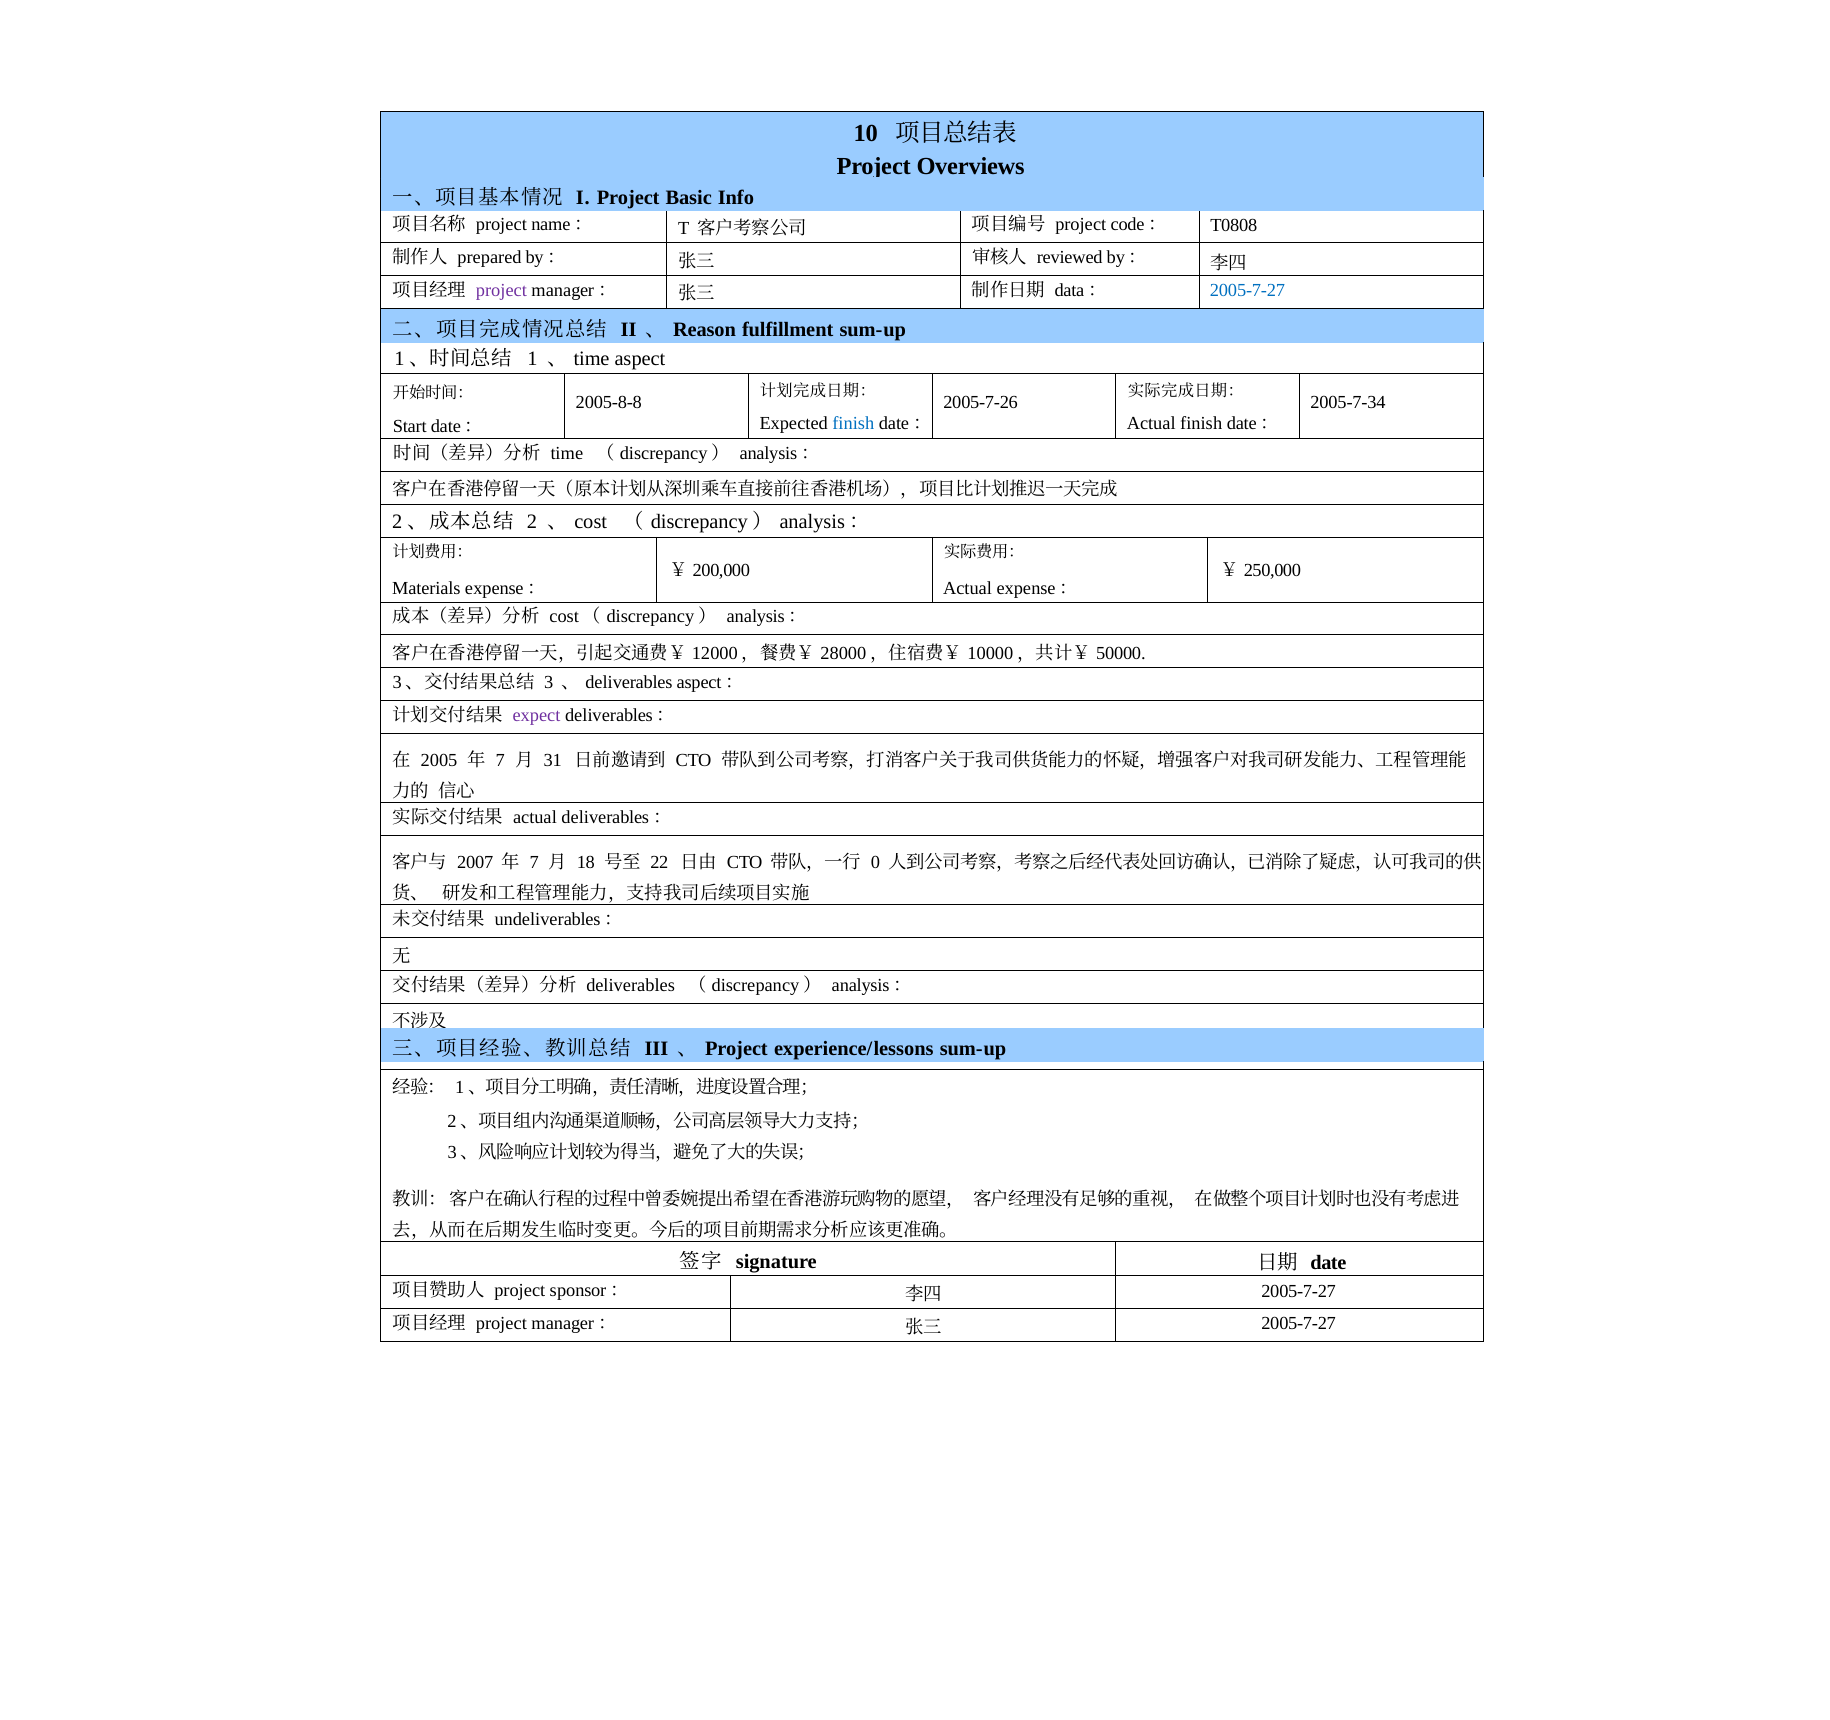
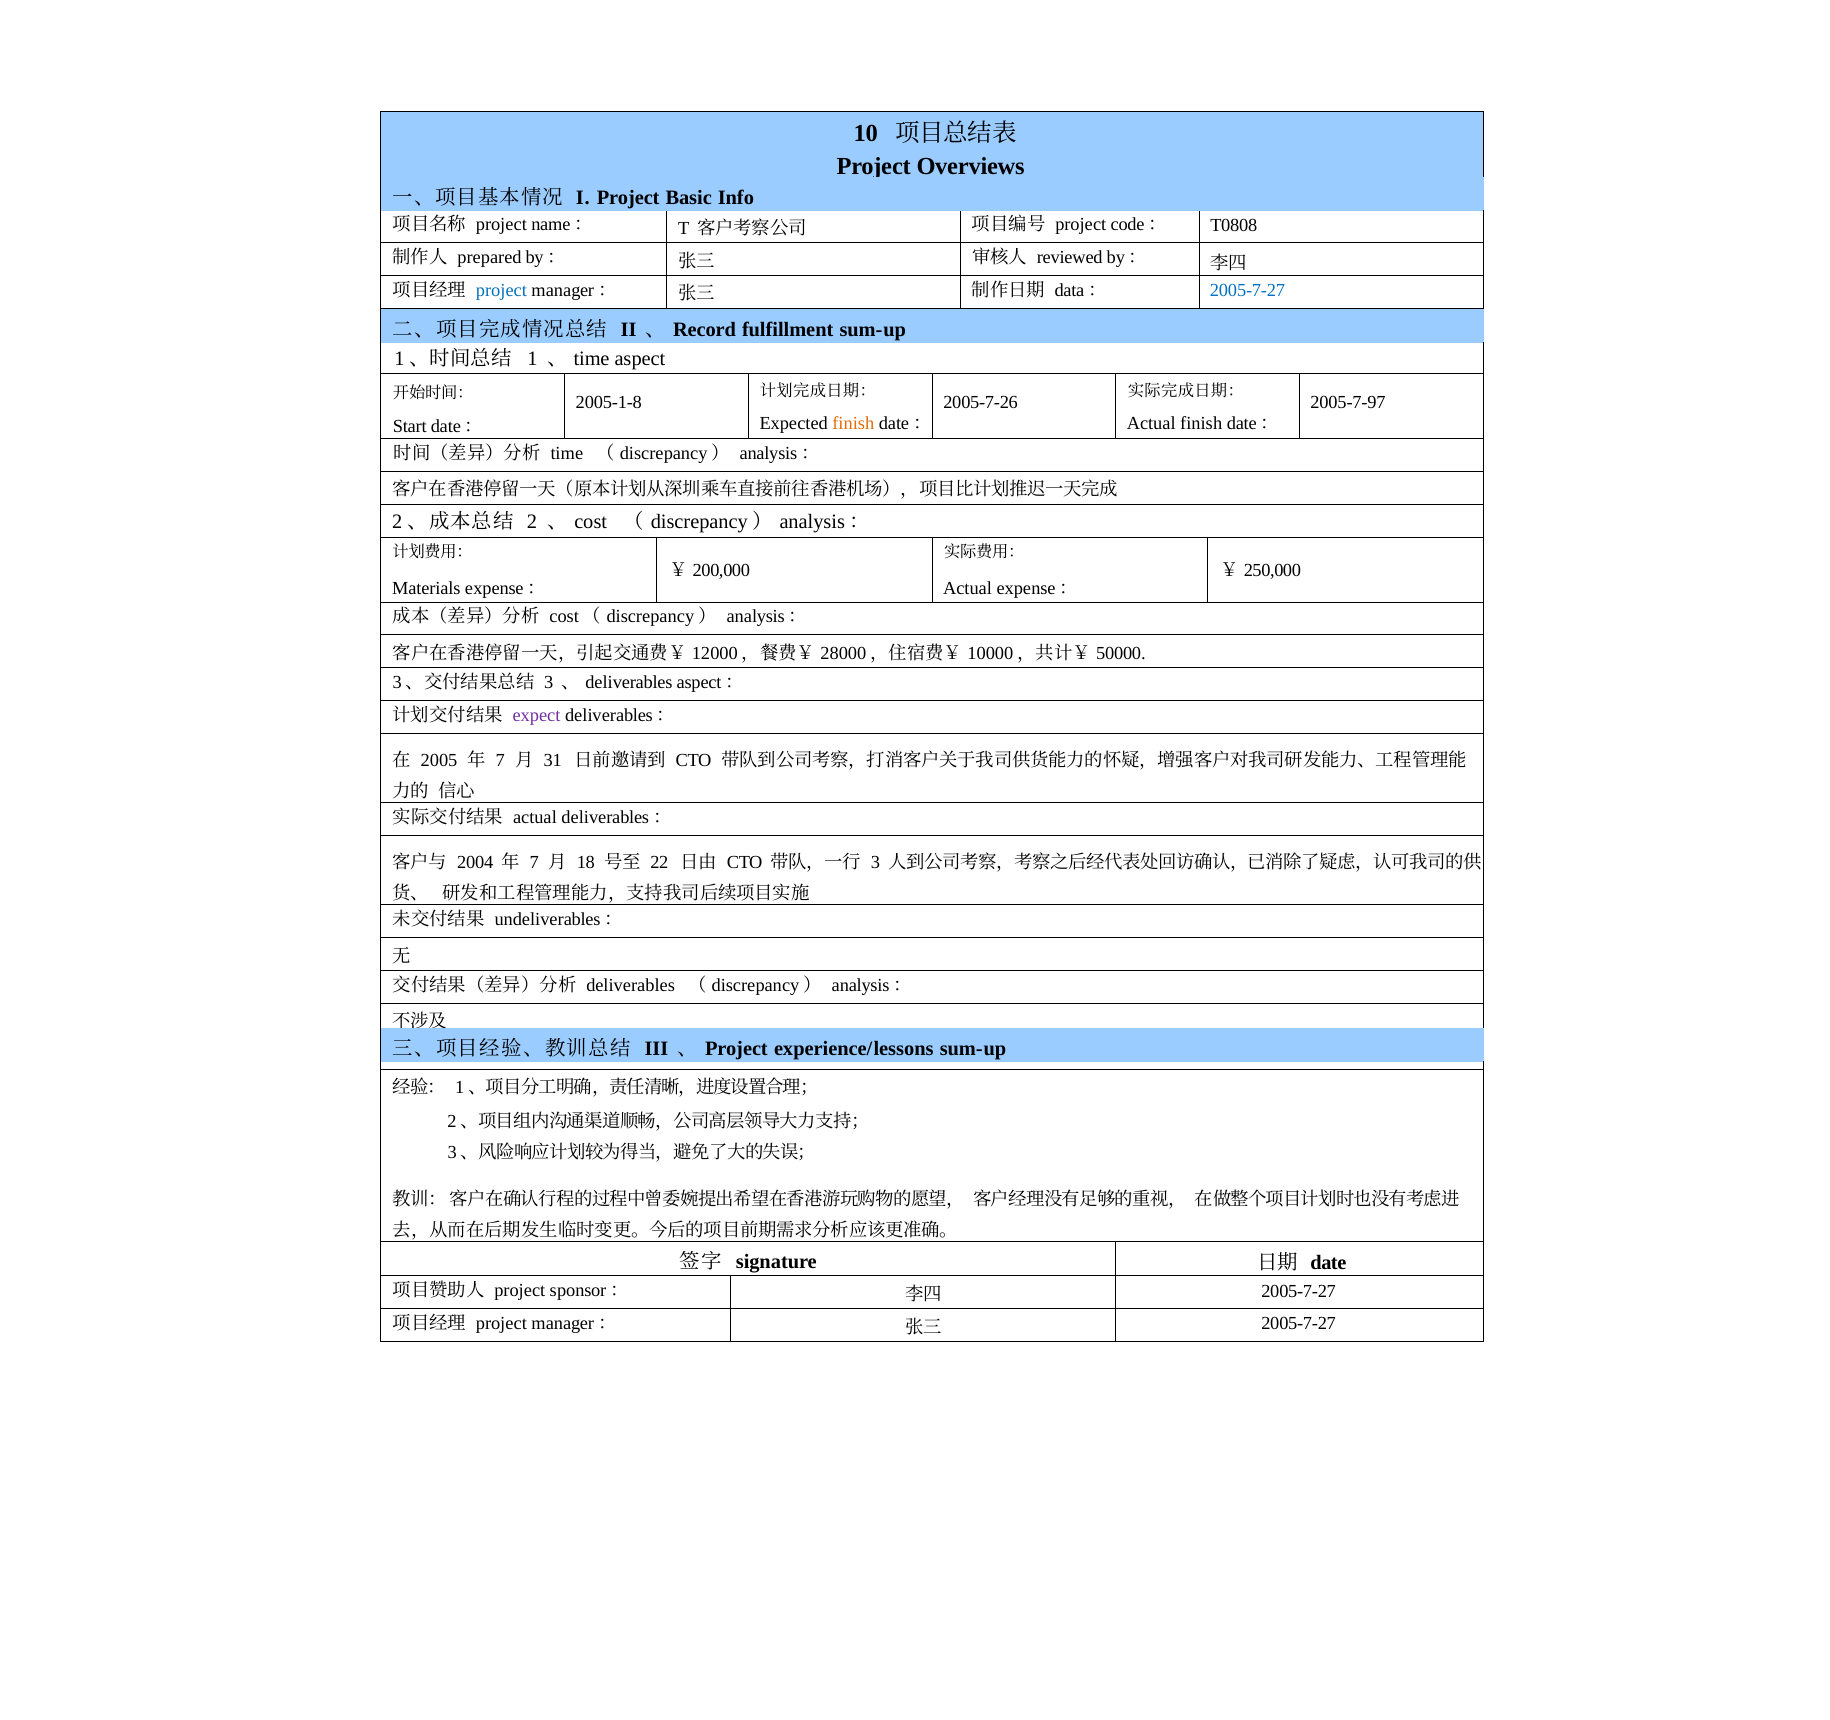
project at (501, 290) colour: purple -> blue
Reason: Reason -> Record
2005-8-8: 2005-8-8 -> 2005-1-8
2005-7-34: 2005-7-34 -> 2005-7-97
finish at (853, 423) colour: blue -> orange
2007: 2007 -> 2004
0 at (875, 862): 0 -> 3
